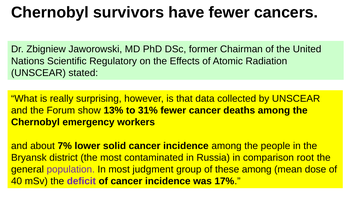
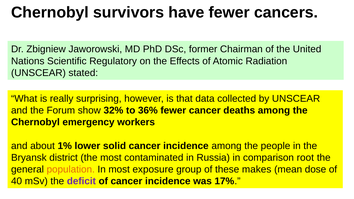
13%: 13% -> 32%
31%: 31% -> 36%
7%: 7% -> 1%
population colour: purple -> orange
judgment: judgment -> exposure
these among: among -> makes
